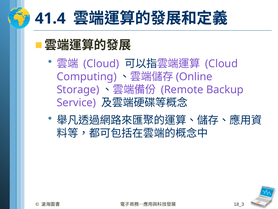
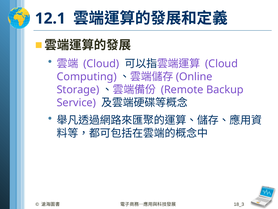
41.4: 41.4 -> 12.1
